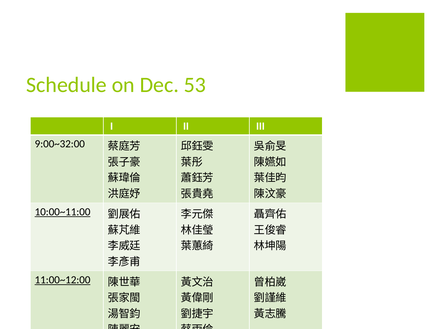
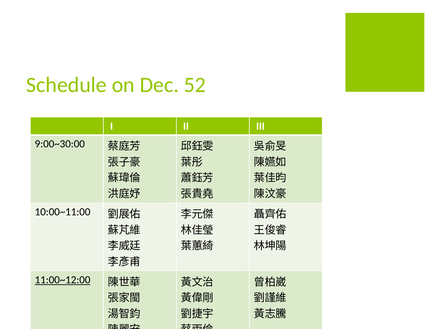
53: 53 -> 52
9:00~32:00: 9:00~32:00 -> 9:00~30:00
10:00~11:00 underline: present -> none
